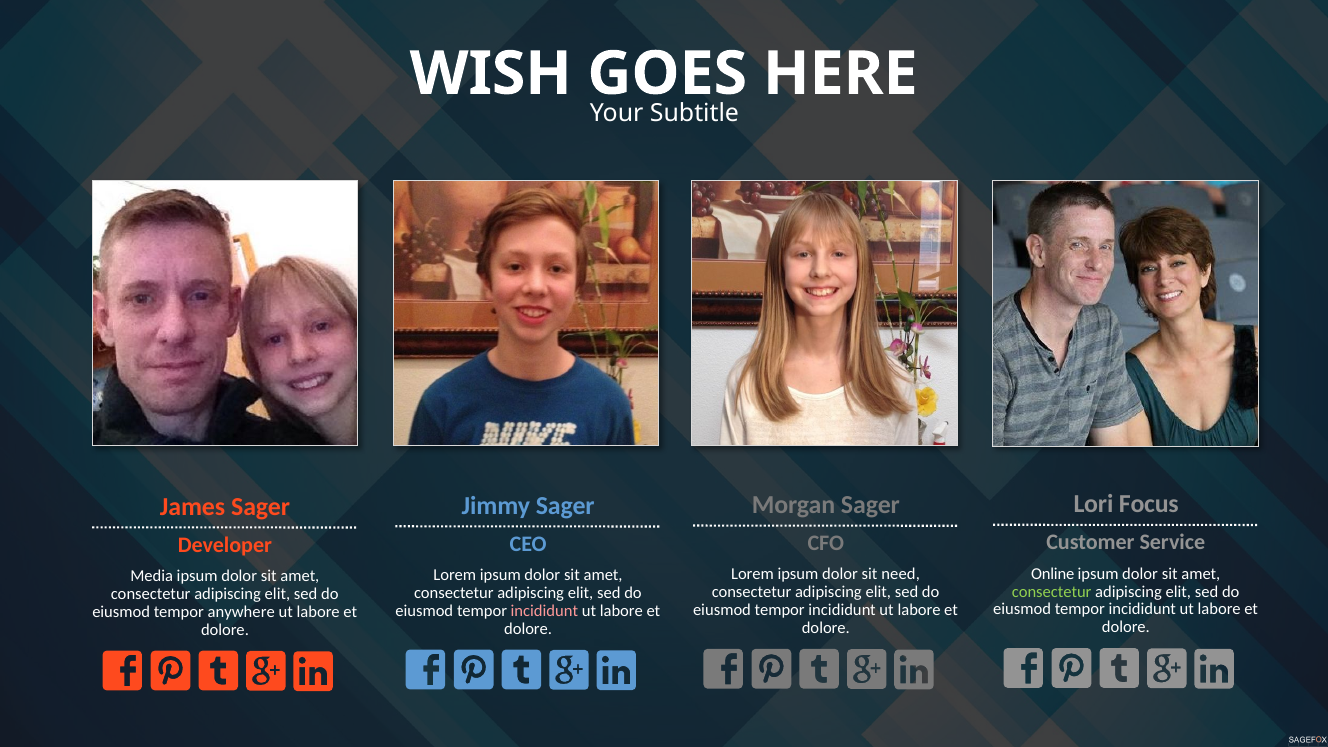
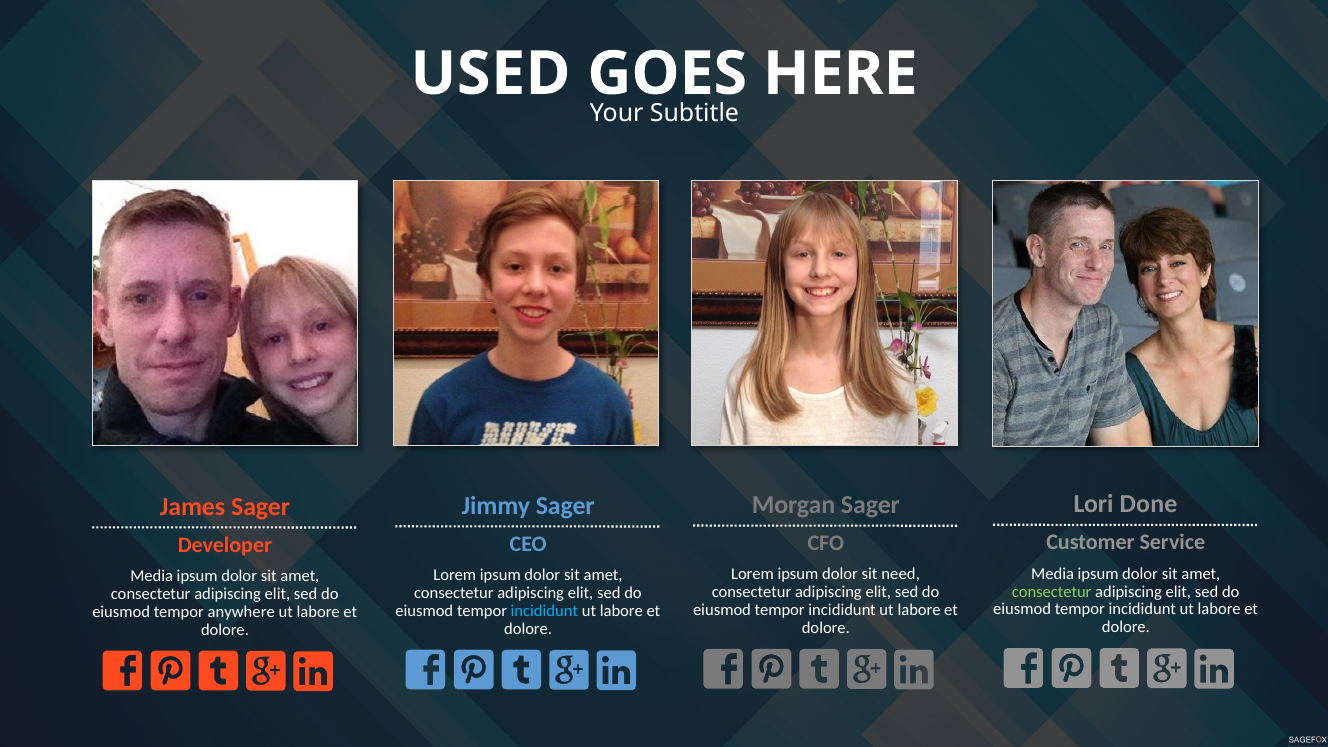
WISH: WISH -> USED
Focus: Focus -> Done
Online at (1053, 574): Online -> Media
incididunt at (544, 611) colour: pink -> light blue
